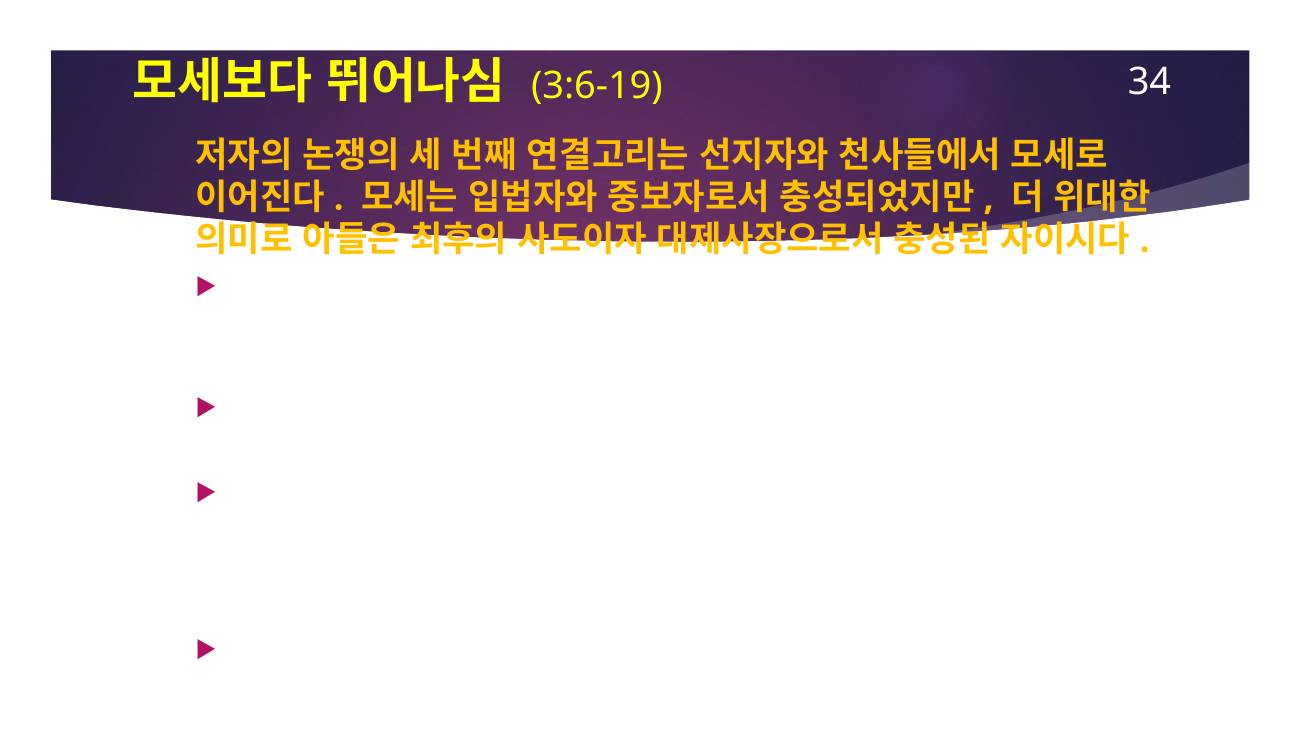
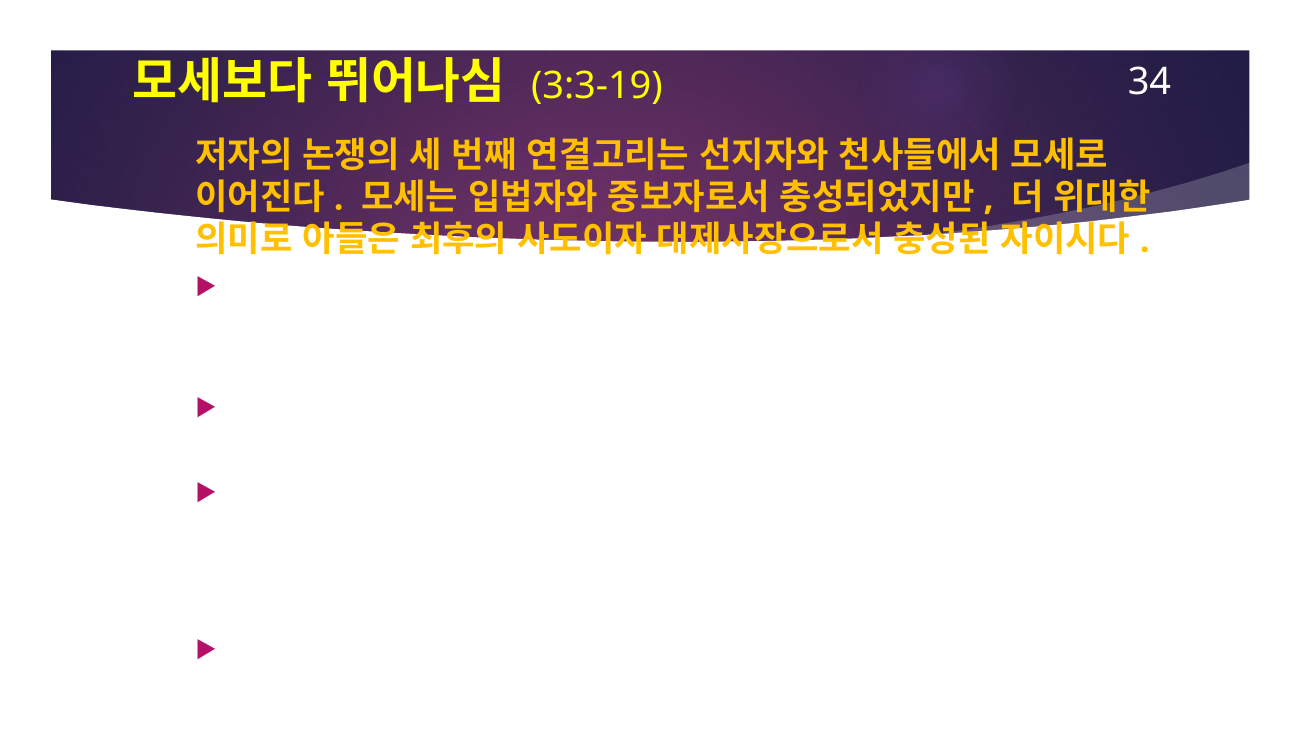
3:6-19: 3:6-19 -> 3:3-19
